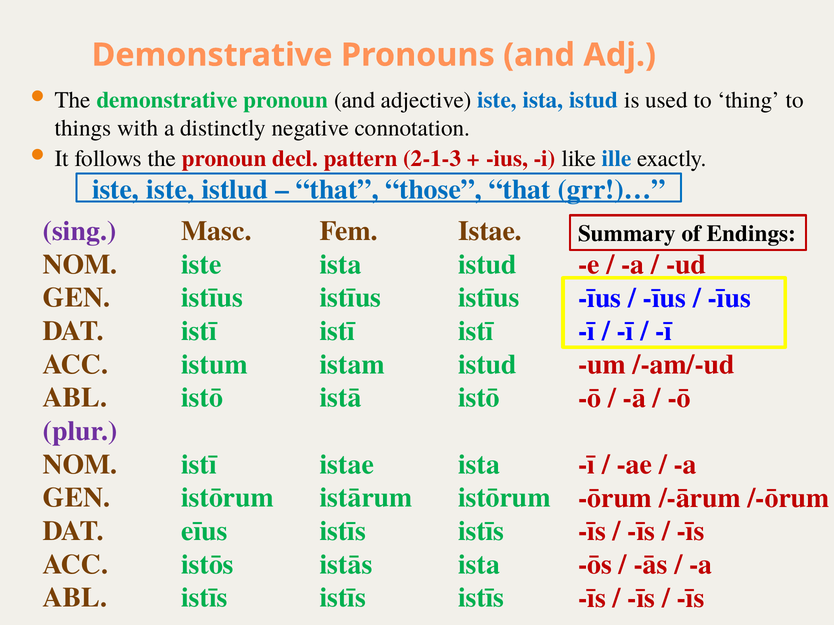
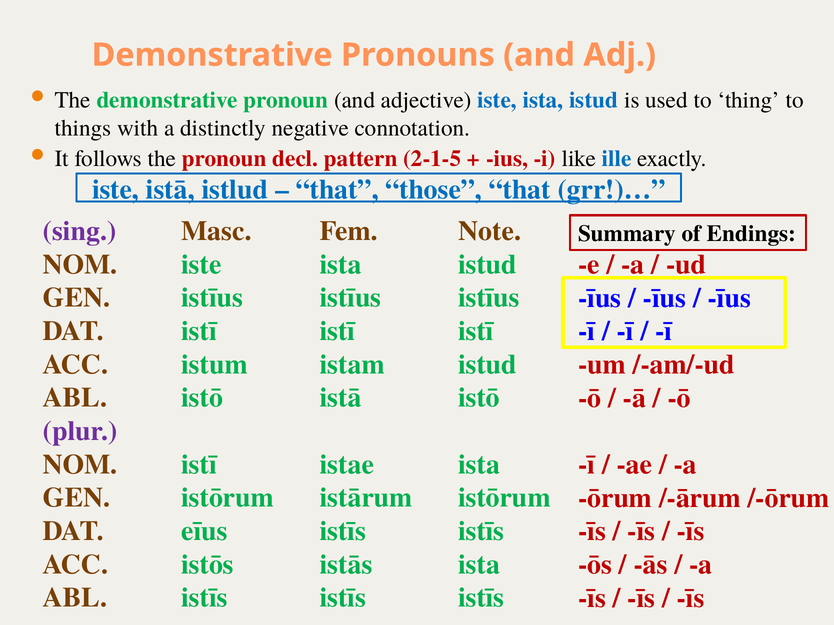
2-1-3: 2-1-3 -> 2-1-5
iste iste: iste -> istā
Istae at (490, 231): Istae -> Note
